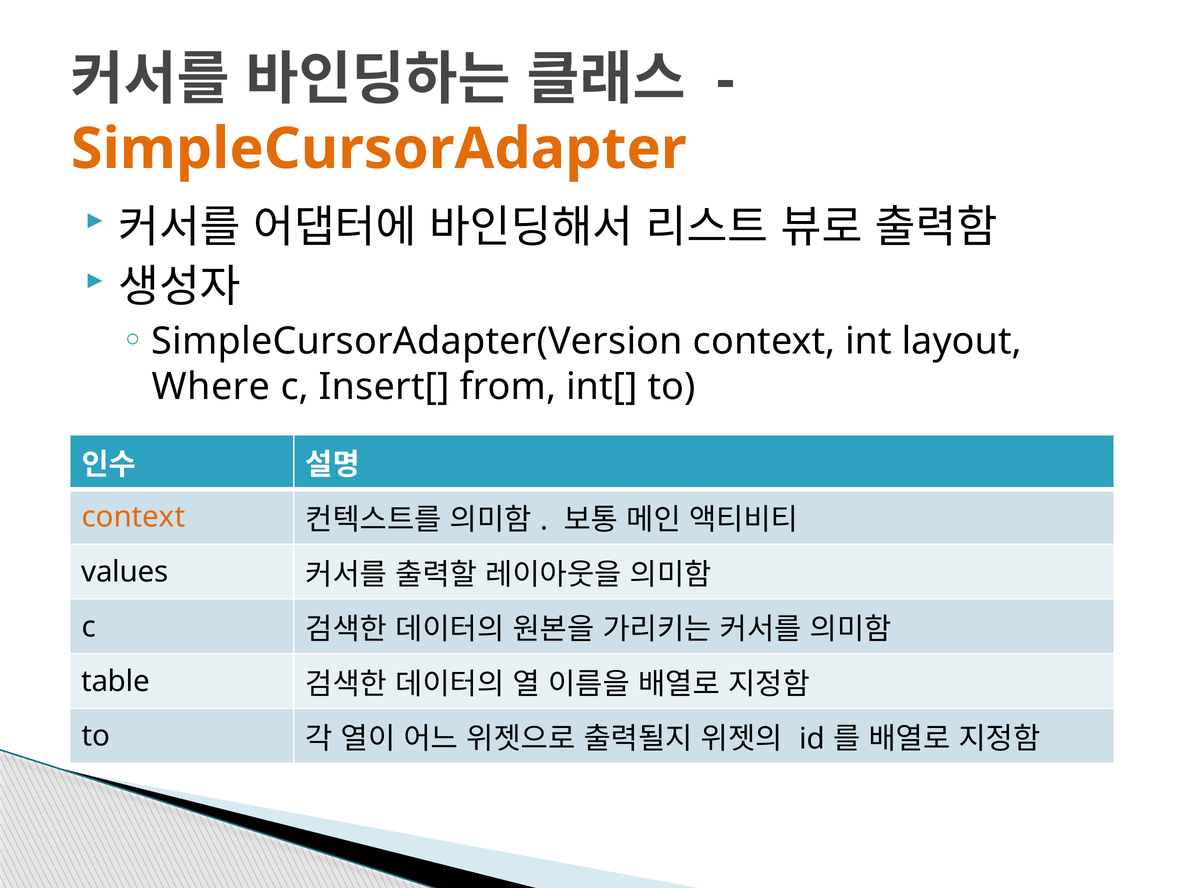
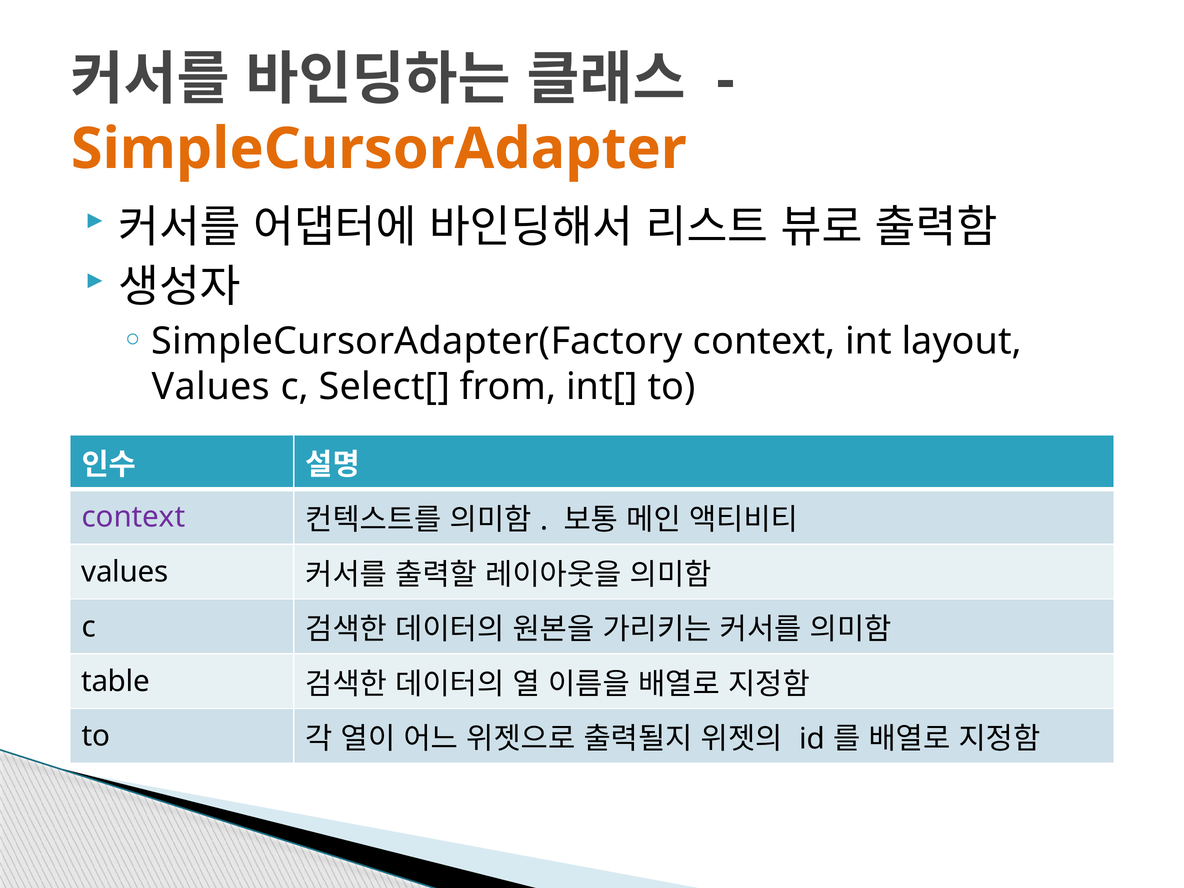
SimpleCursorAdapter(Version: SimpleCursorAdapter(Version -> SimpleCursorAdapter(Factory
Where at (211, 387): Where -> Values
Insert[: Insert[ -> Select[
context at (133, 517) colour: orange -> purple
